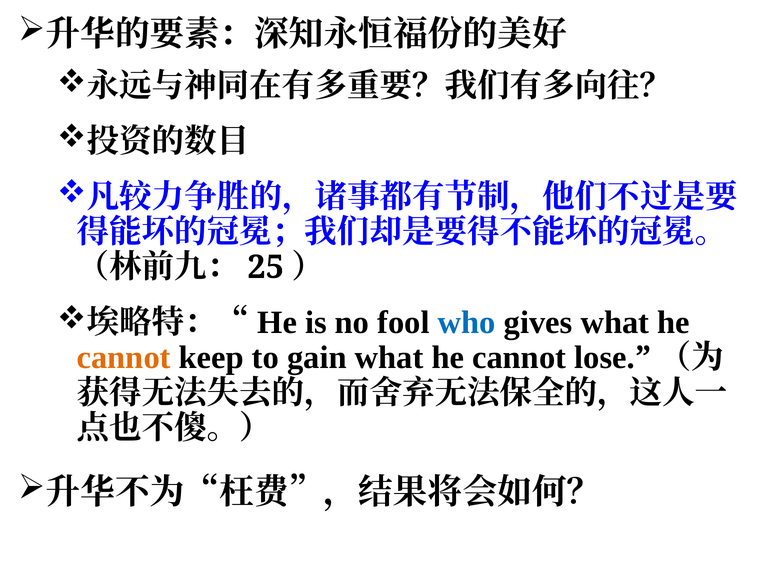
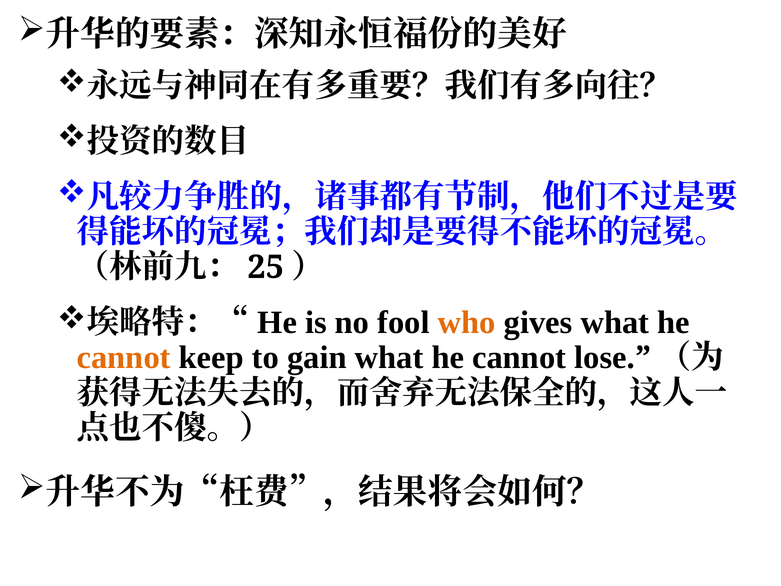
who colour: blue -> orange
